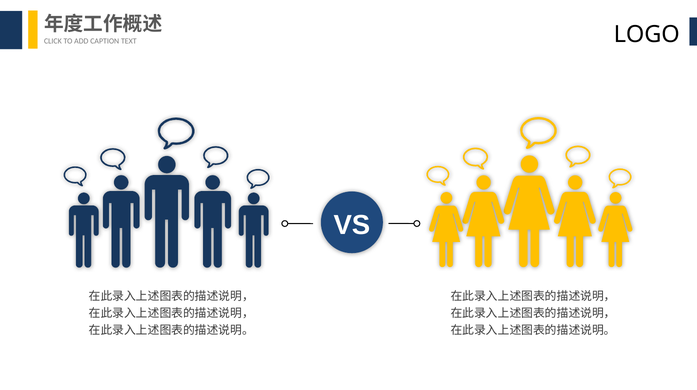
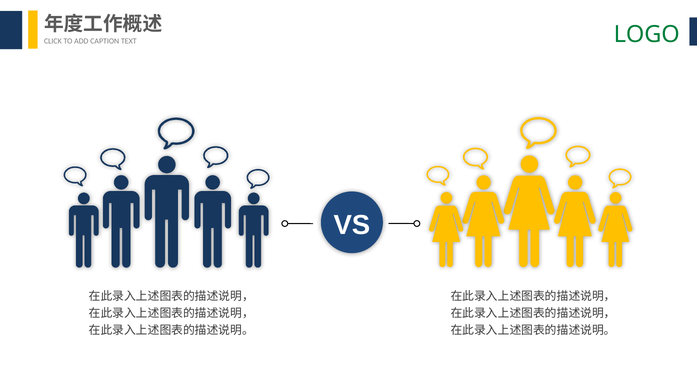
LOGO colour: black -> green
